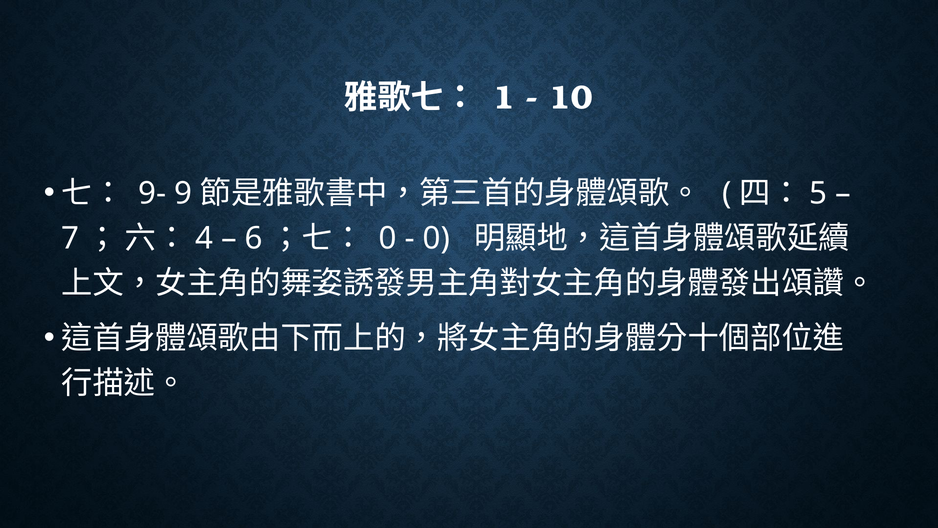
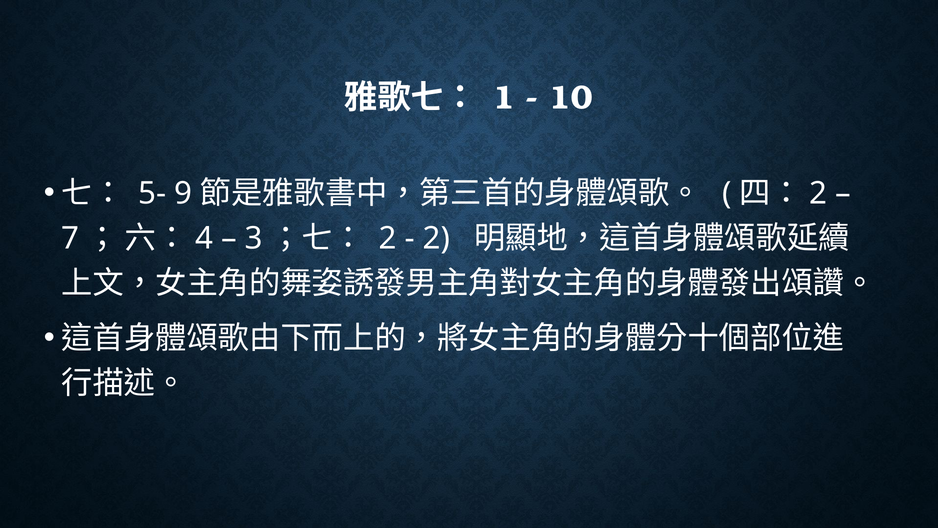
9-: 9- -> 5-
5 at (818, 193): 5 -> 2
6: 6 -> 3
0 at (388, 238): 0 -> 2
0 at (436, 238): 0 -> 2
